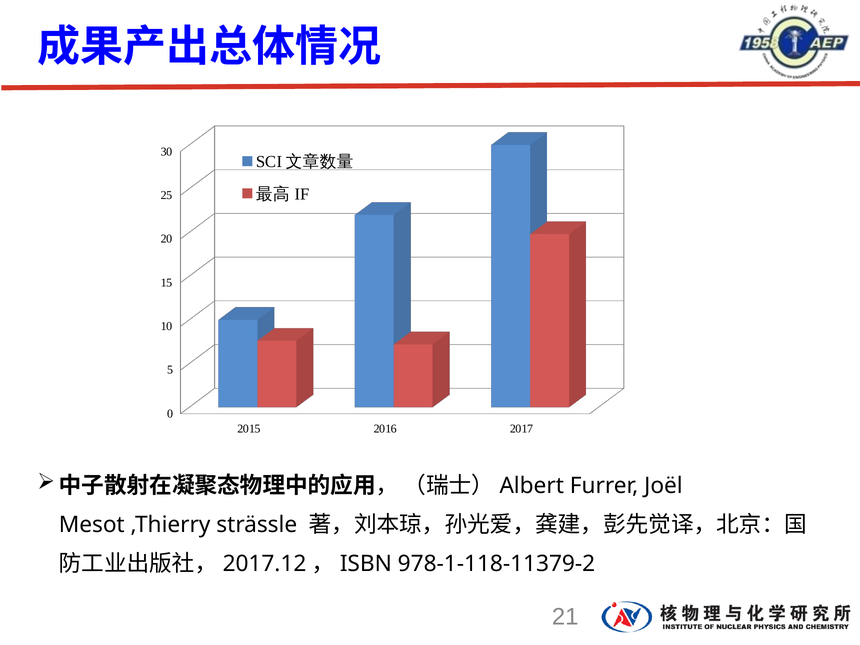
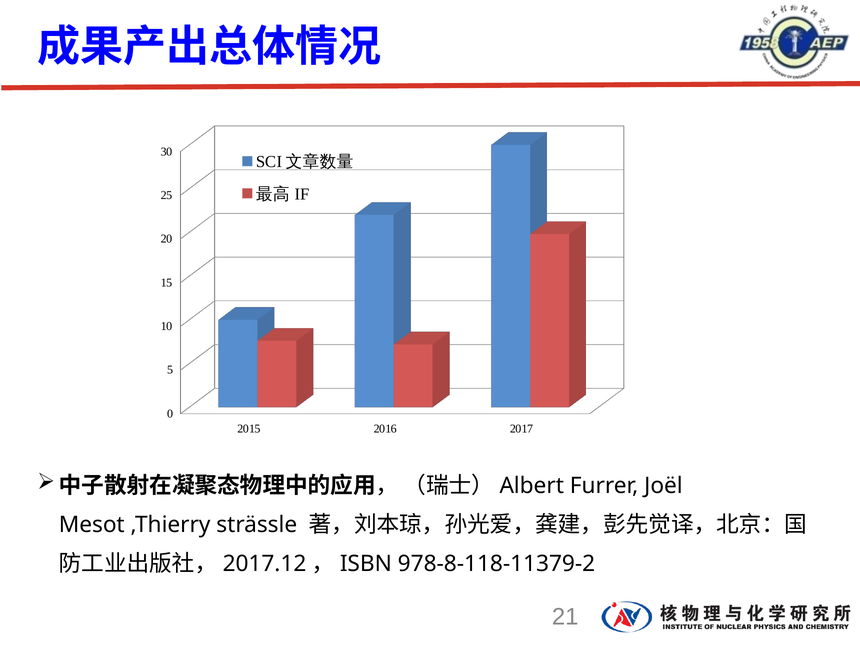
978-1-118-11379-2: 978-1-118-11379-2 -> 978-8-118-11379-2
